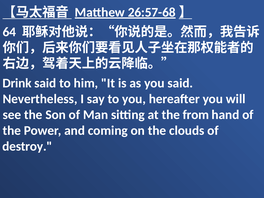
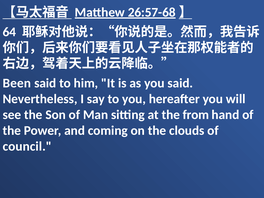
Drink: Drink -> Been
destroy: destroy -> council
